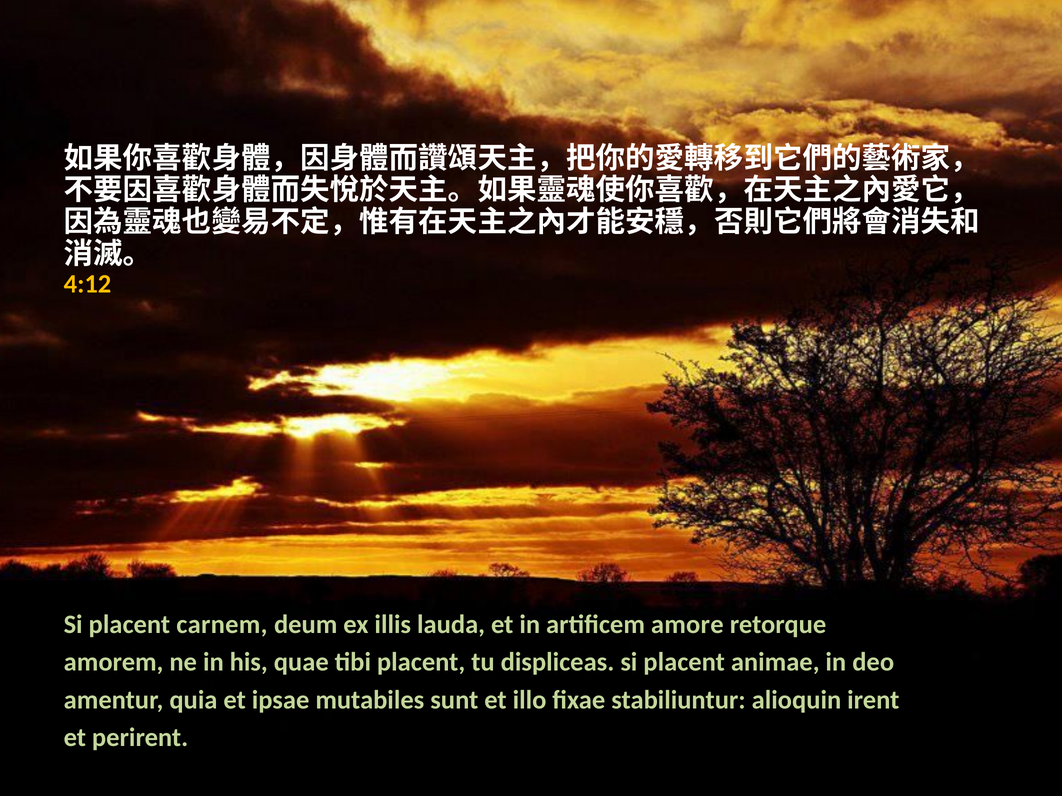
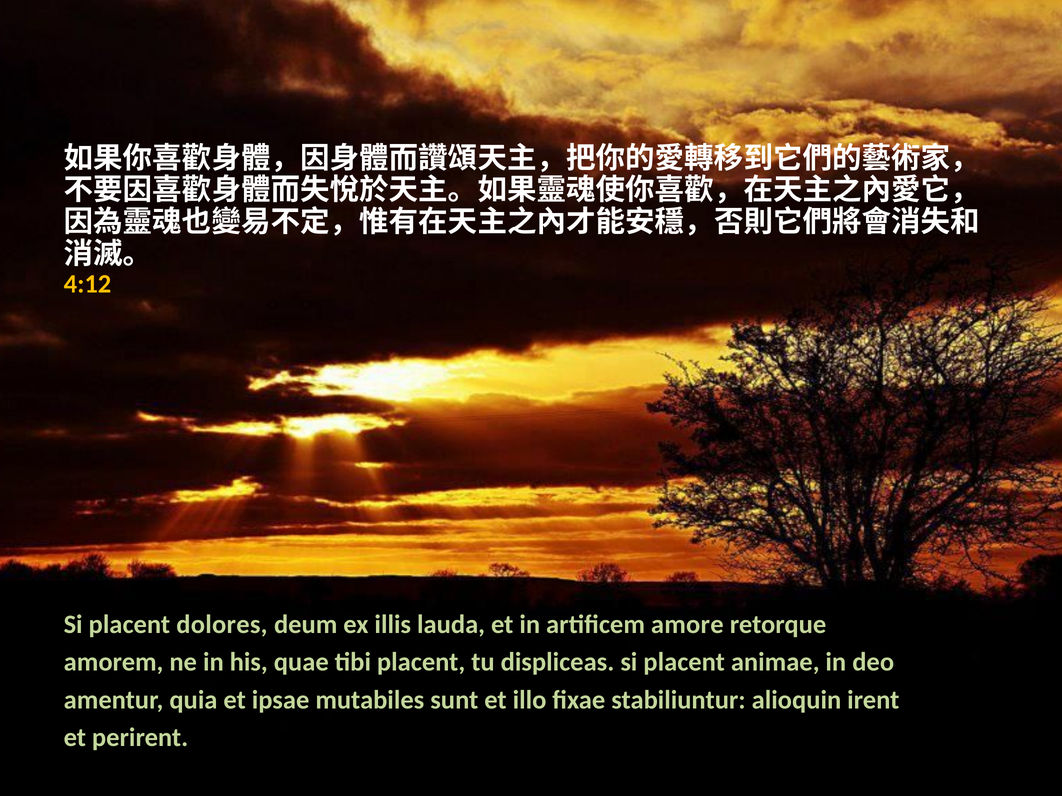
carnem: carnem -> dolores
